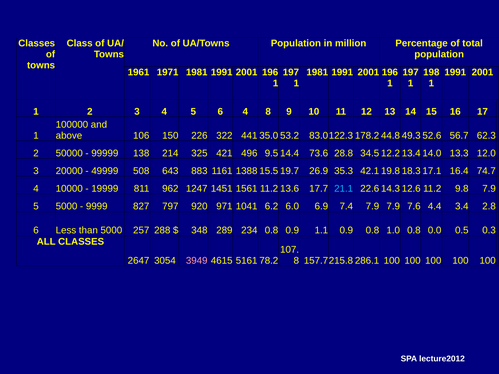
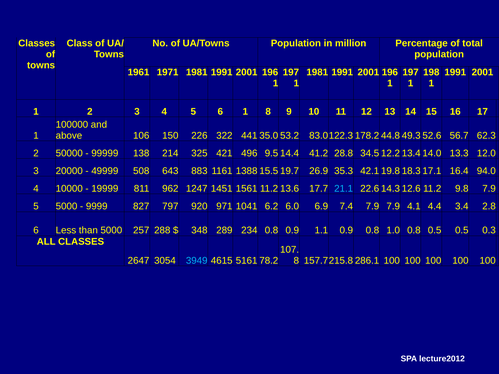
6 4: 4 -> 1
73.6: 73.6 -> 41.2
74.7: 74.7 -> 94.0
7.6: 7.6 -> 4.1
0.8 0.0: 0.0 -> 0.5
3949 colour: pink -> light blue
